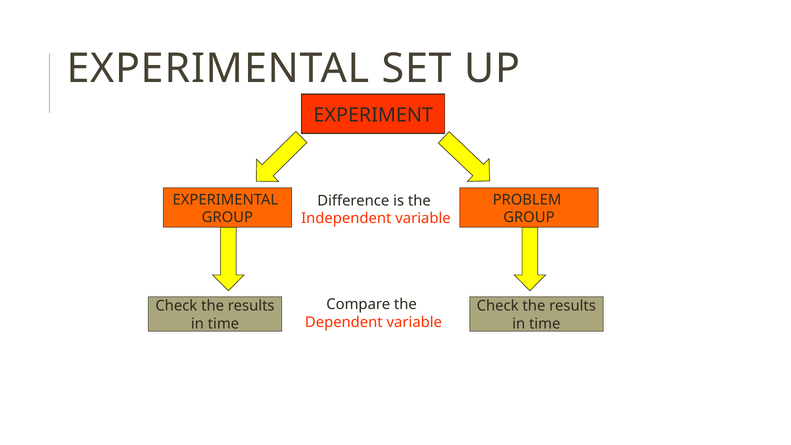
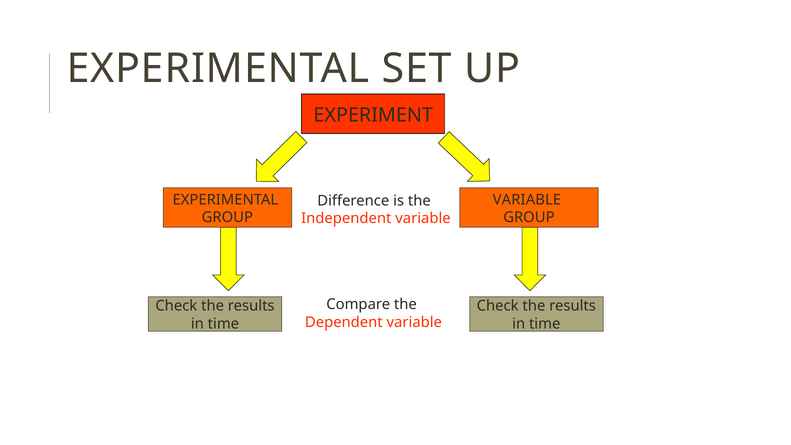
PROBLEM at (527, 200): PROBLEM -> VARIABLE
